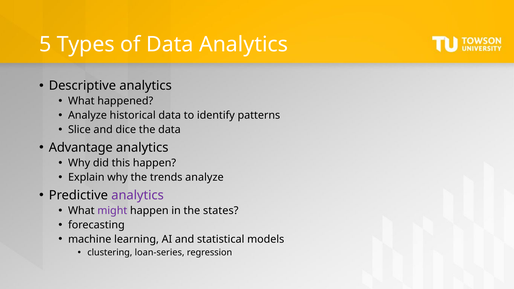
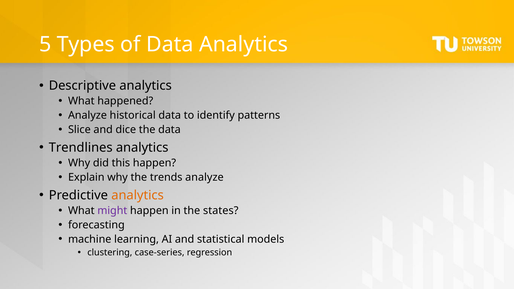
Advantage: Advantage -> Trendlines
analytics at (138, 195) colour: purple -> orange
loan-series: loan-series -> case-series
